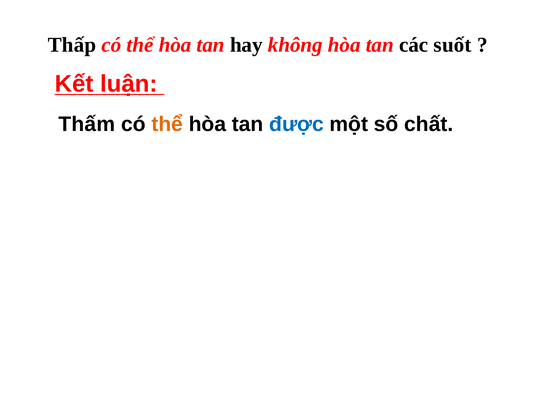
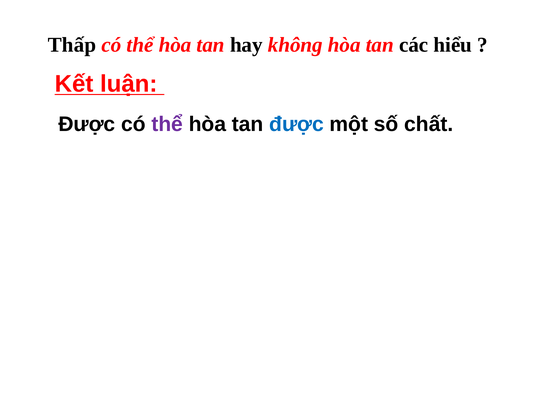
suốt: suốt -> hiểu
Thấm at (87, 124): Thấm -> Được
thể at (167, 124) colour: orange -> purple
